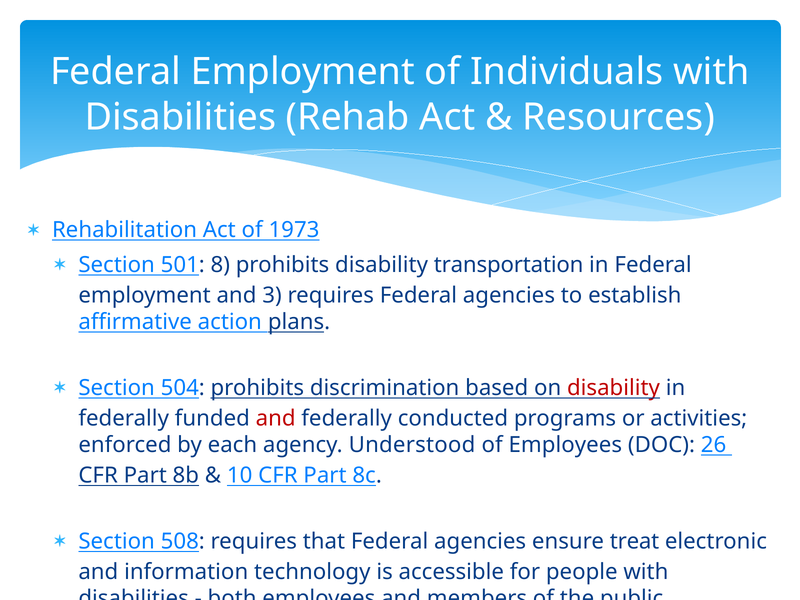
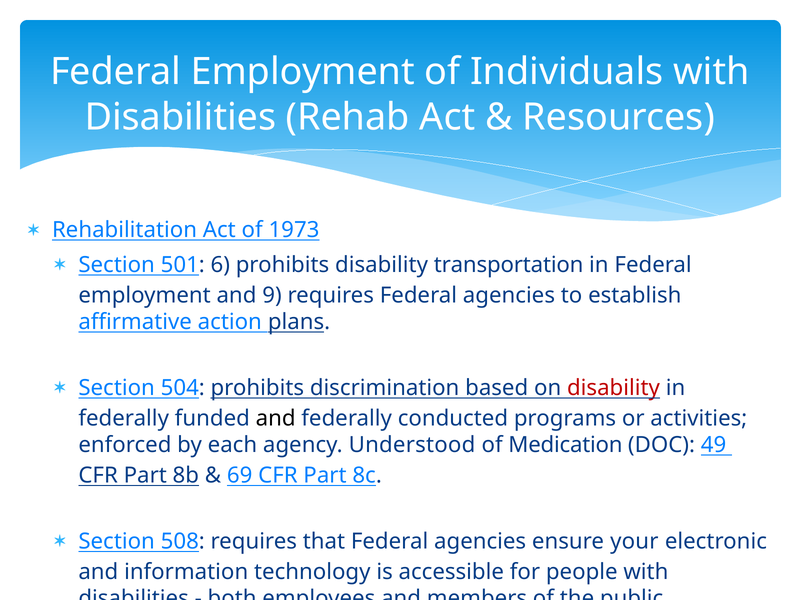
8: 8 -> 6
3: 3 -> 9
and at (276, 418) colour: red -> black
of Employees: Employees -> Medication
26: 26 -> 49
10: 10 -> 69
treat: treat -> your
